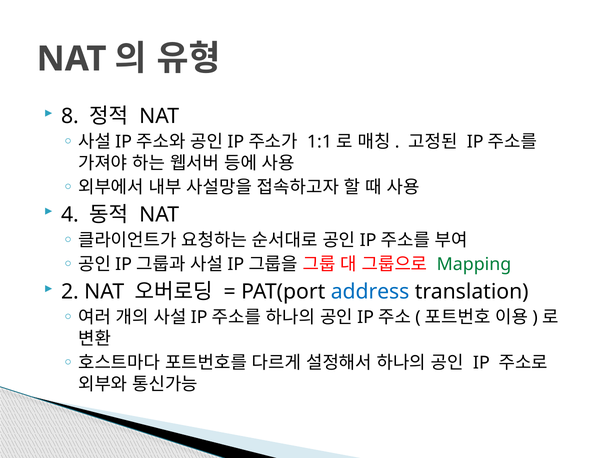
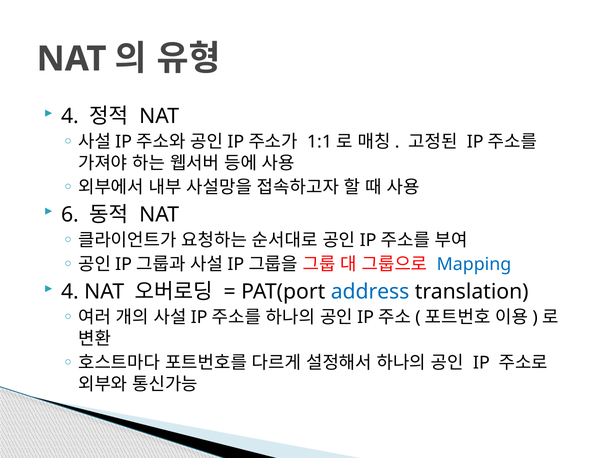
8 at (70, 116): 8 -> 4
4: 4 -> 6
Mapping colour: green -> blue
2 at (70, 292): 2 -> 4
